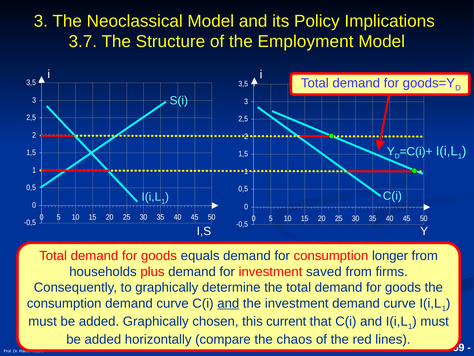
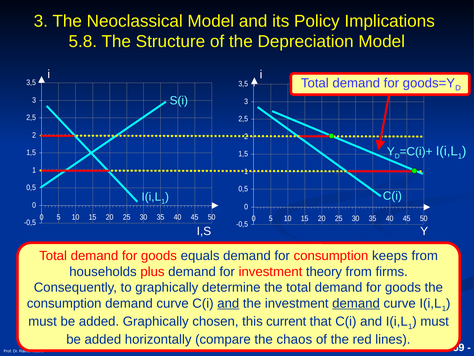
3.7: 3.7 -> 5.8
Employment: Employment -> Depreciation
longer: longer -> keeps
saved: saved -> theory
demand at (356, 303) underline: none -> present
